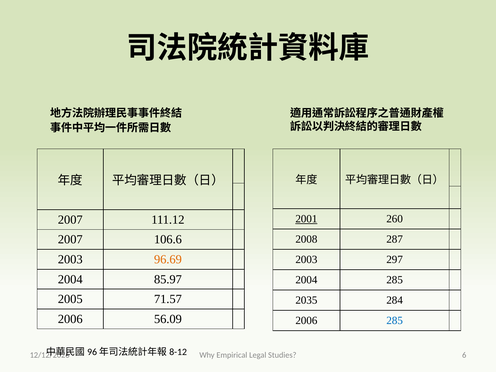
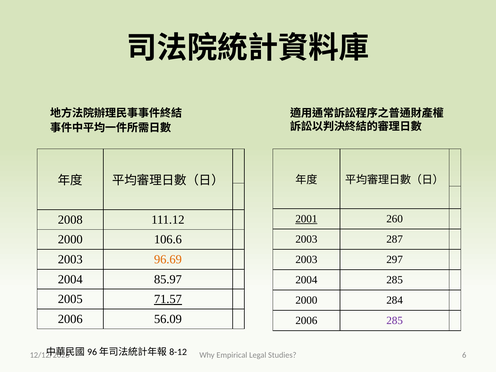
2007 at (70, 220): 2007 -> 2008
2007 at (70, 240): 2007 -> 2000
2008 at (306, 239): 2008 -> 2003
71.57 underline: none -> present
2035 at (306, 300): 2035 -> 2000
285 at (395, 320) colour: blue -> purple
